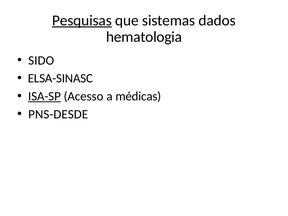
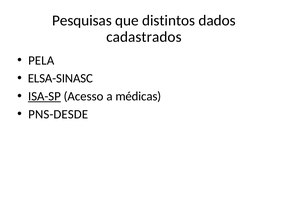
Pesquisas underline: present -> none
sistemas: sistemas -> distintos
hematologia: hematologia -> cadastrados
SIDO: SIDO -> PELA
